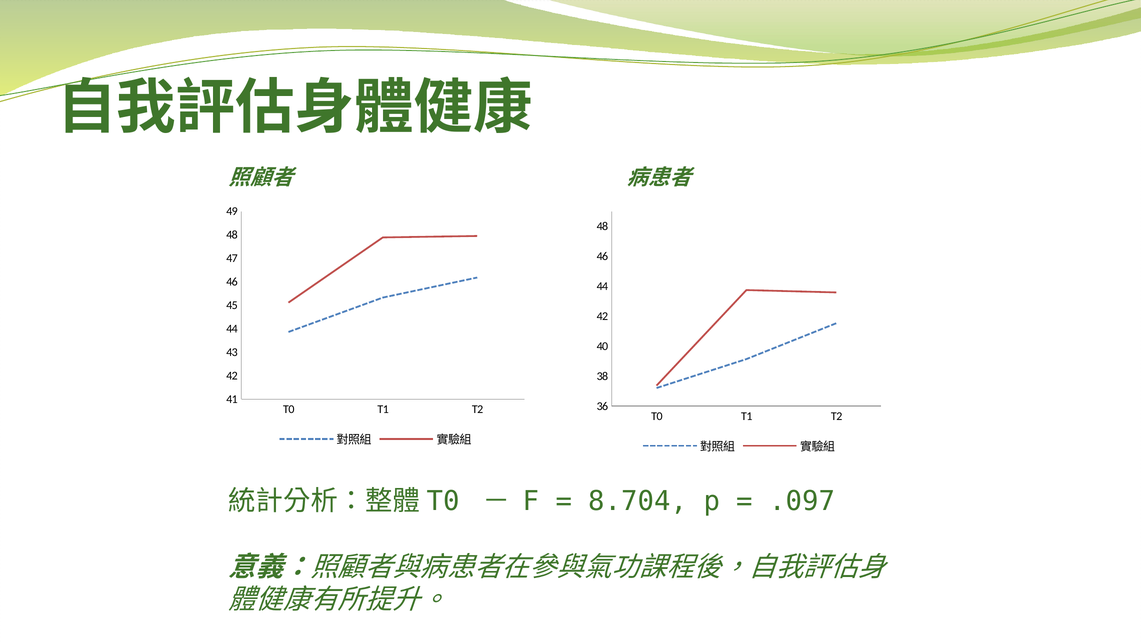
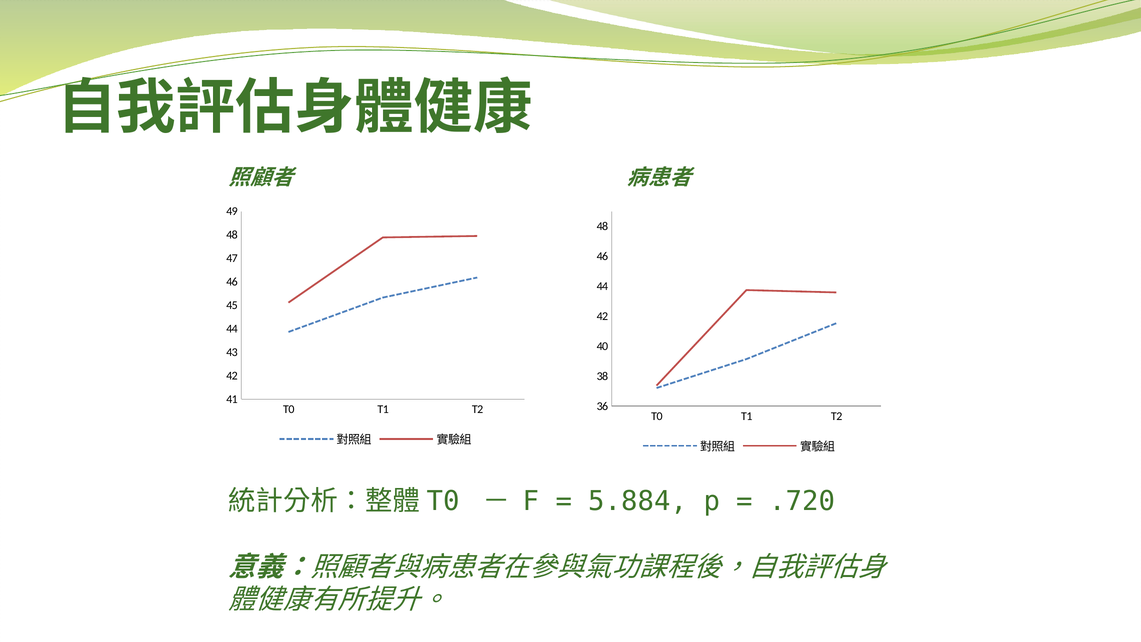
8.704: 8.704 -> 5.884
.097: .097 -> .720
